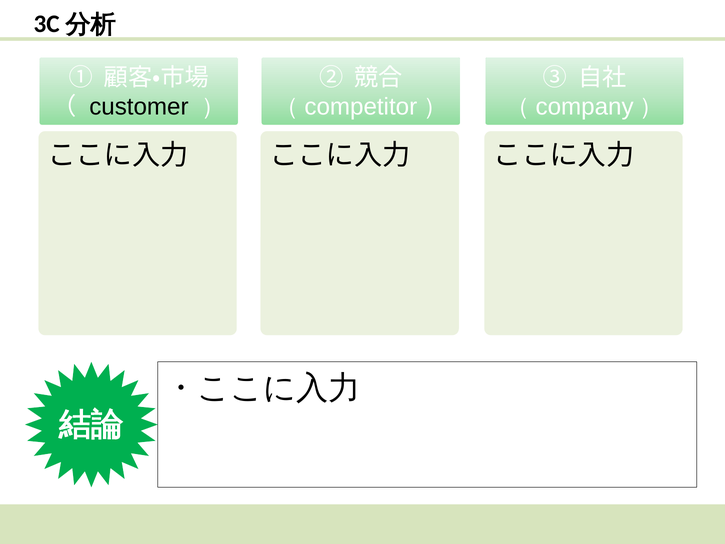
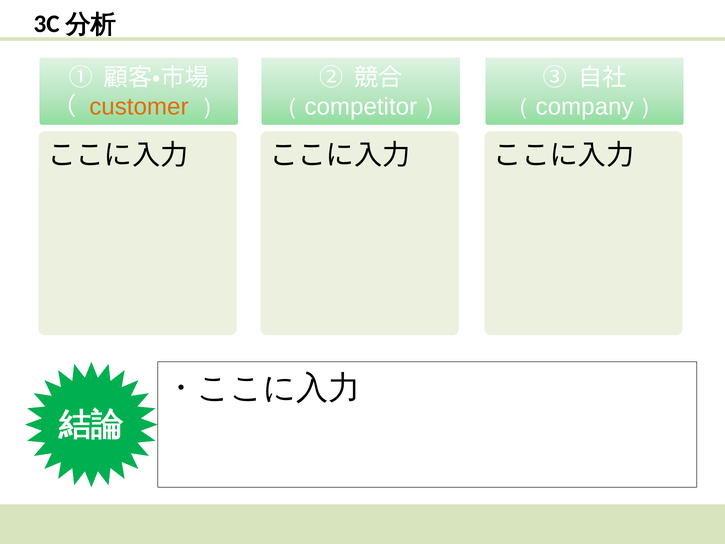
customer colour: black -> orange
